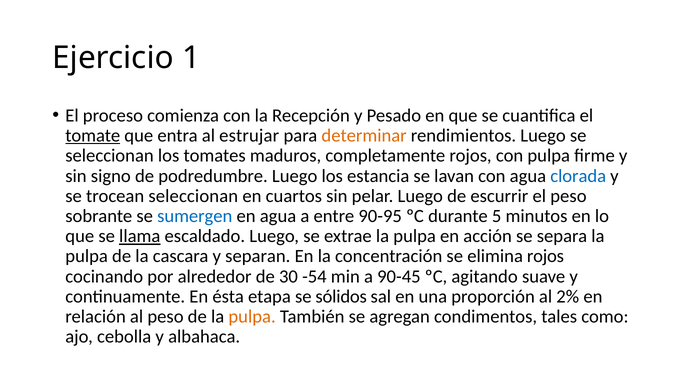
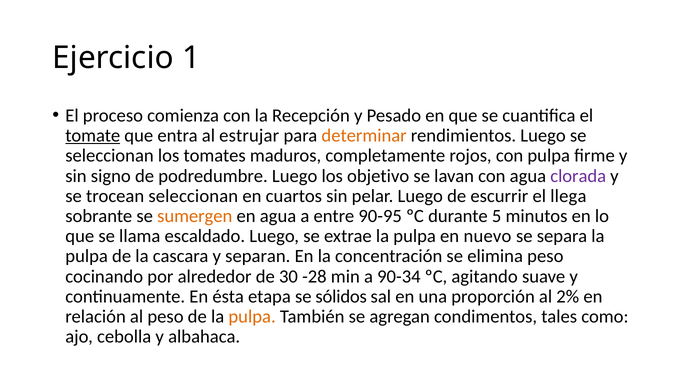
estancia: estancia -> objetivo
clorada colour: blue -> purple
el peso: peso -> llega
sumergen colour: blue -> orange
llama underline: present -> none
acción: acción -> nuevo
elimina rojos: rojos -> peso
-54: -54 -> -28
90-45: 90-45 -> 90-34
